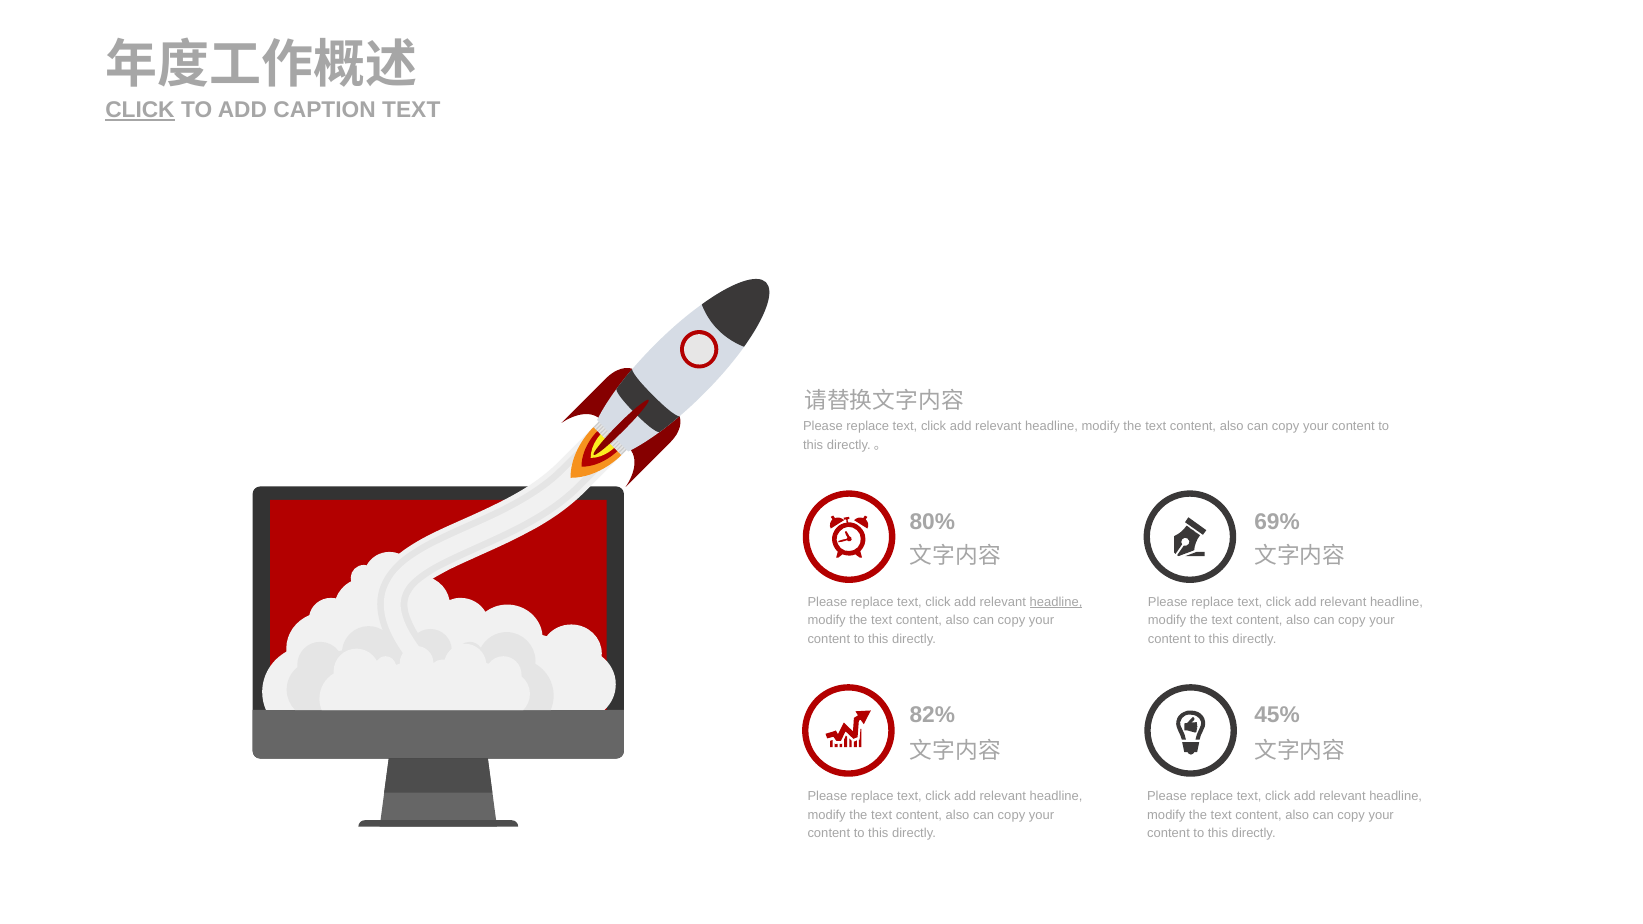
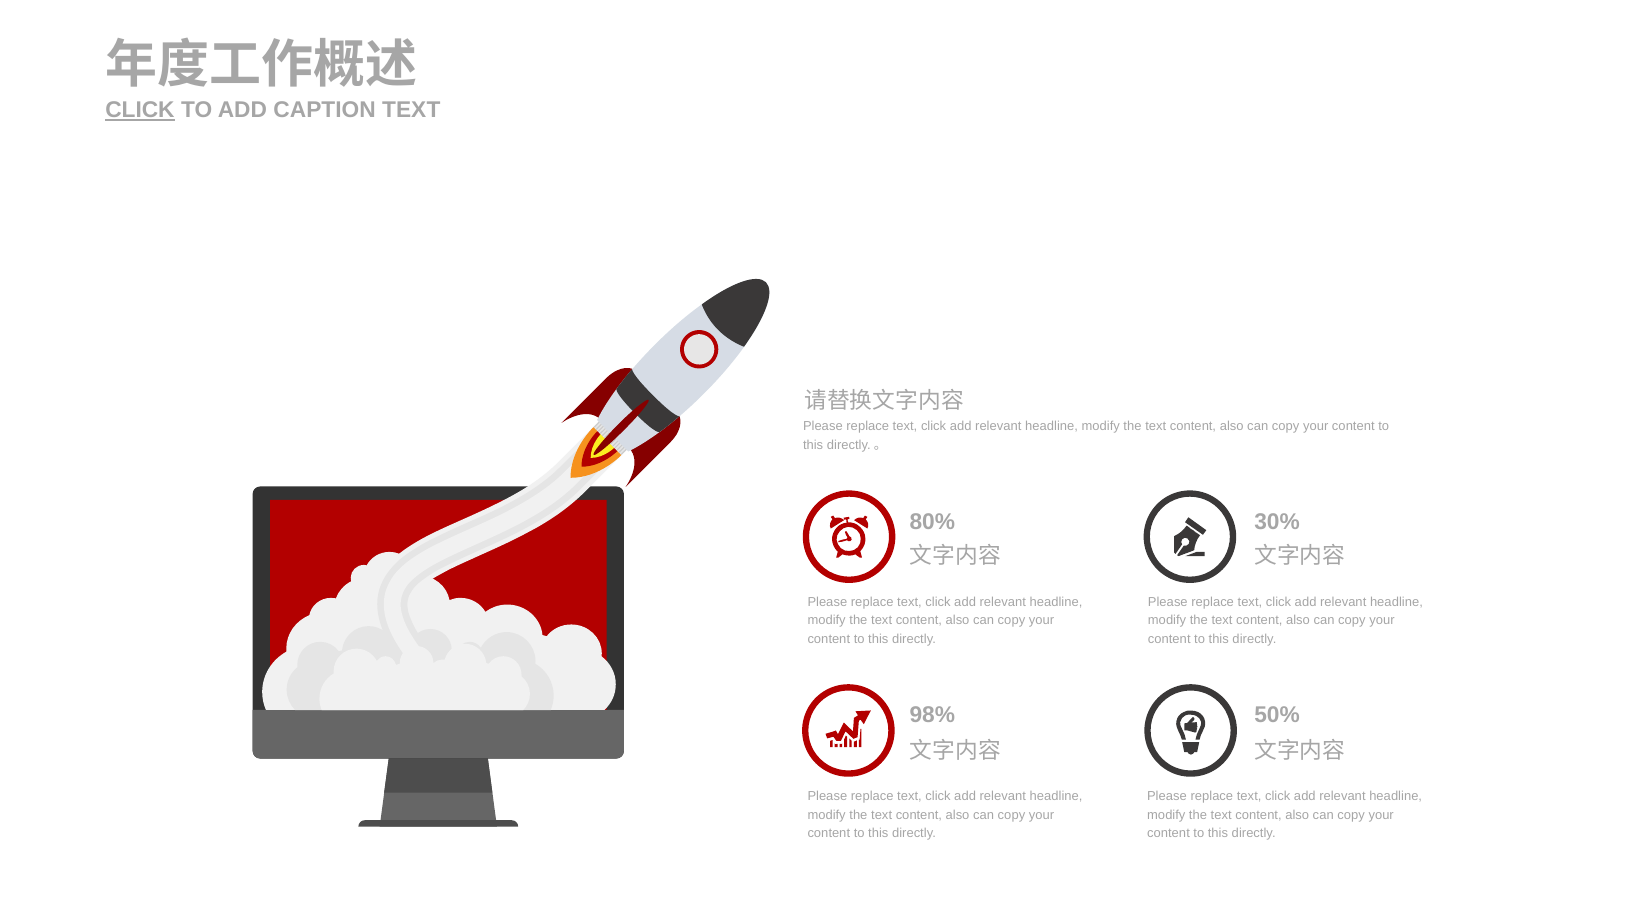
69%: 69% -> 30%
headline at (1056, 602) underline: present -> none
82%: 82% -> 98%
45%: 45% -> 50%
